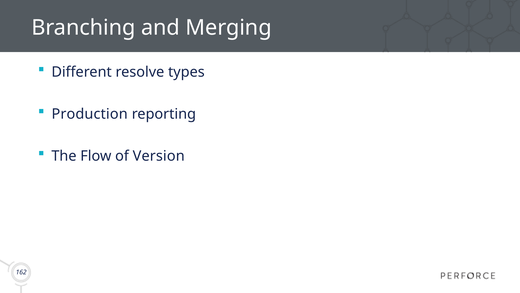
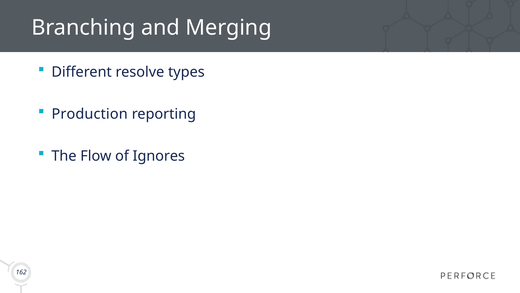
Version: Version -> Ignores
